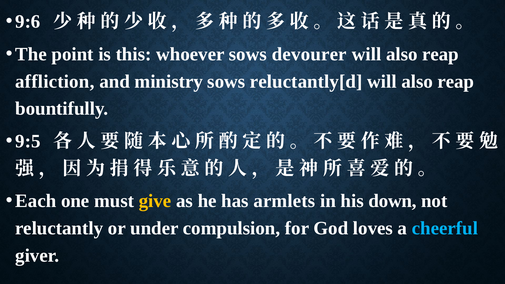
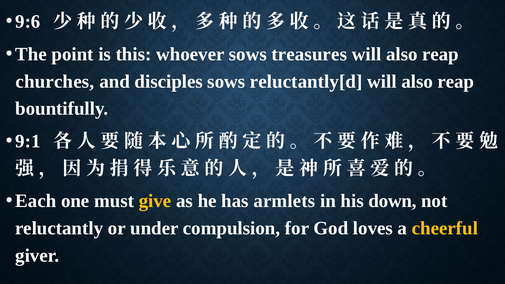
devourer: devourer -> treasures
affliction: affliction -> churches
ministry: ministry -> disciples
9:5: 9:5 -> 9:1
cheerful colour: light blue -> yellow
